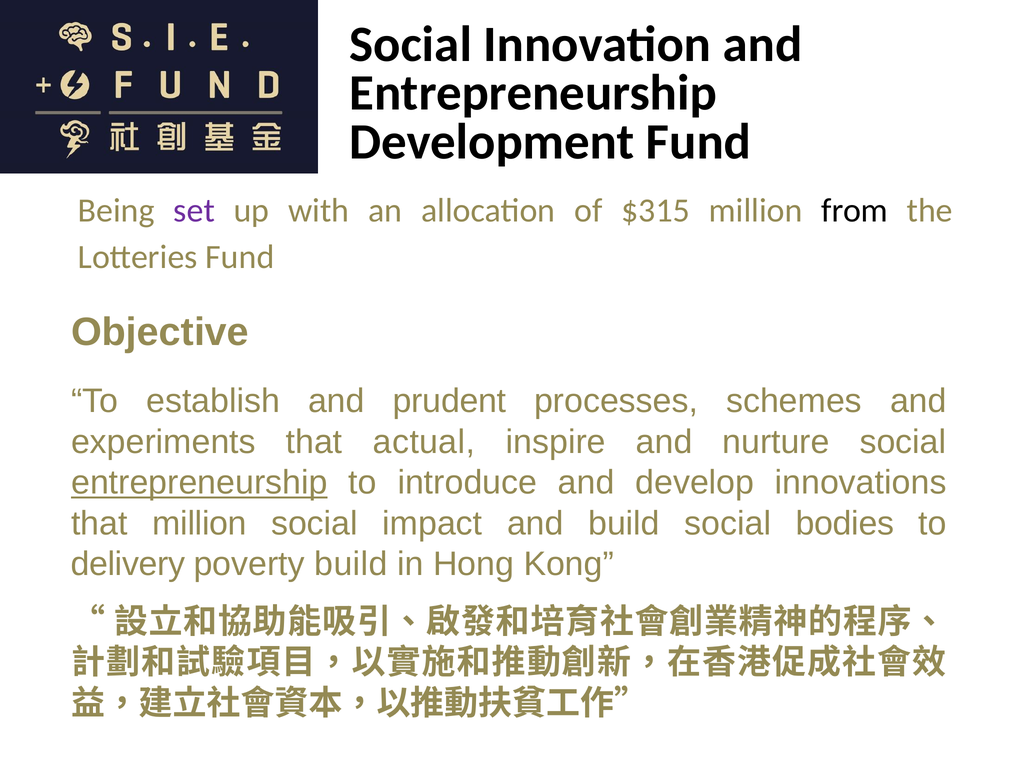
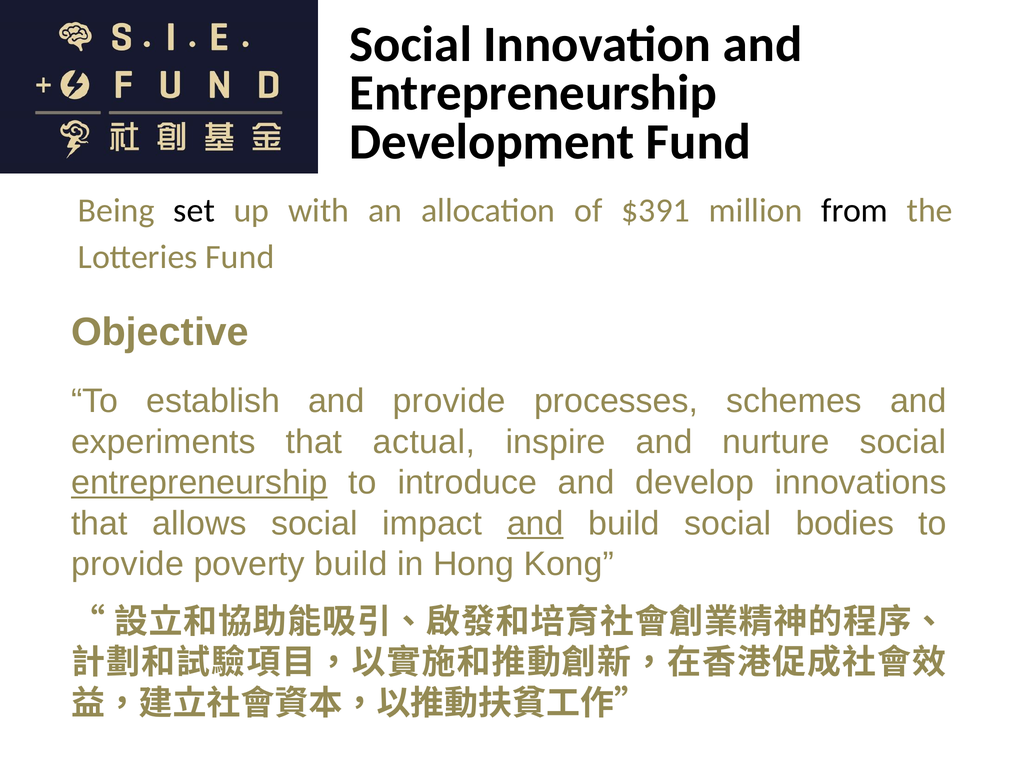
set colour: purple -> black
$315: $315 -> $391
and prudent: prudent -> provide
that million: million -> allows
and at (535, 523) underline: none -> present
delivery at (128, 564): delivery -> provide
